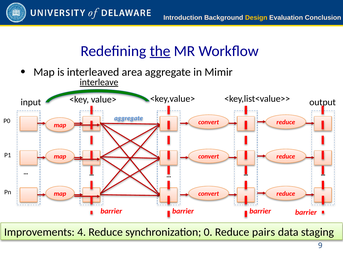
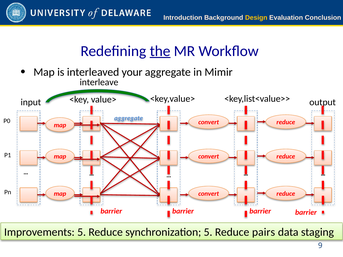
area: area -> your
interleave underline: present -> none
Improvements 4: 4 -> 5
synchronization 0: 0 -> 5
